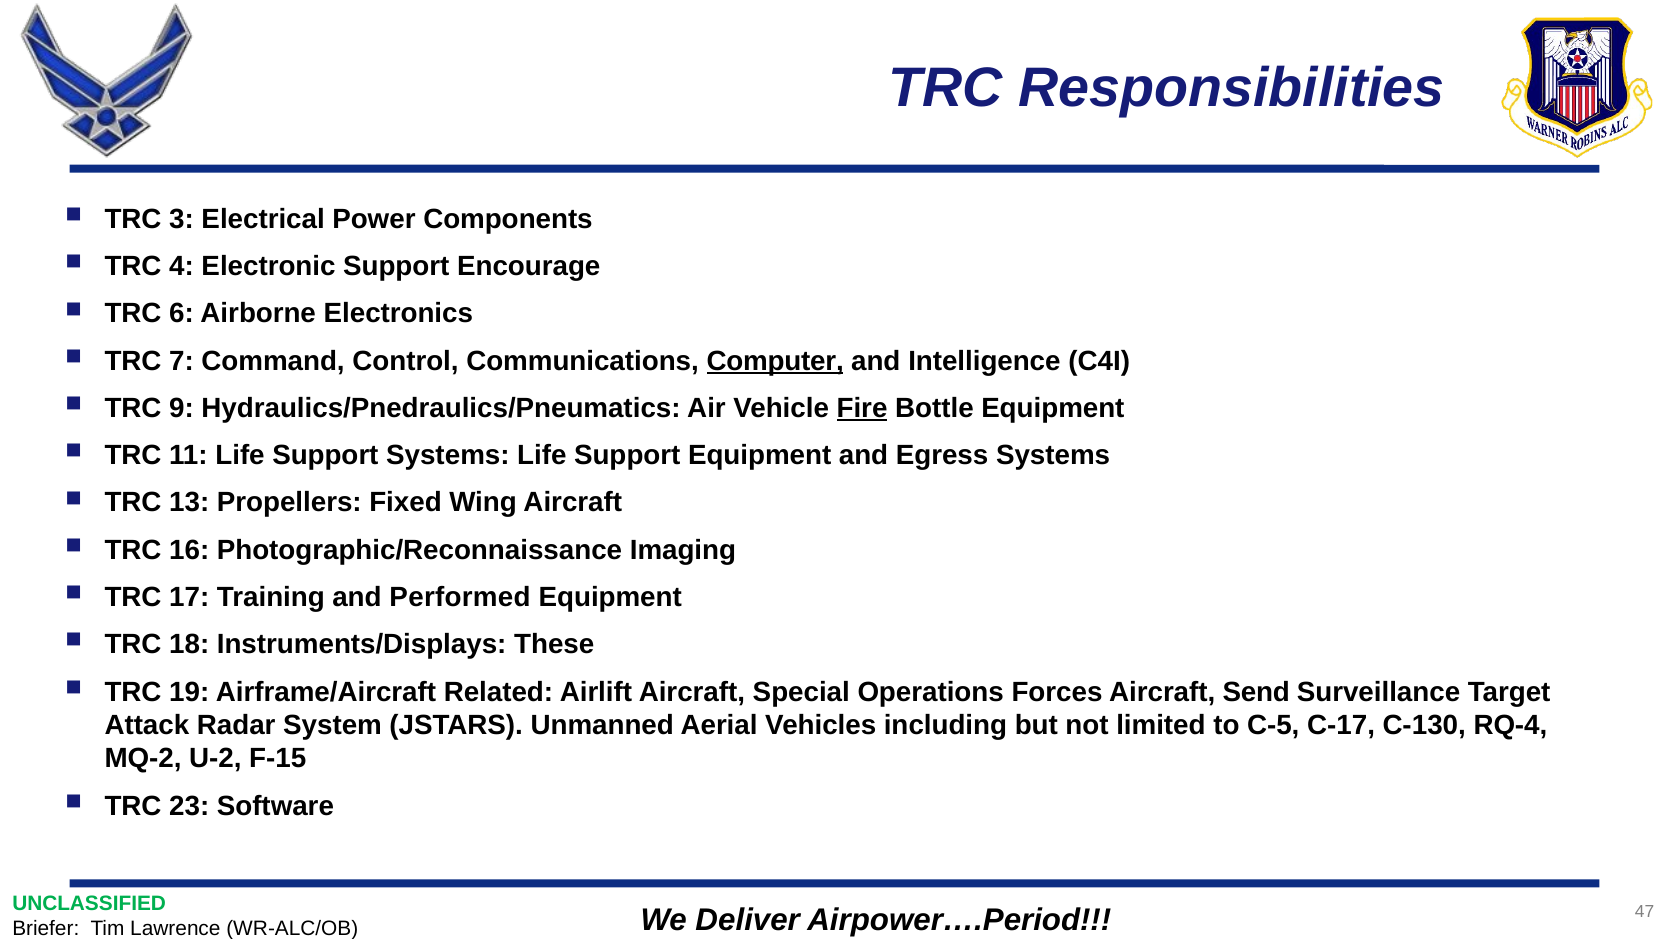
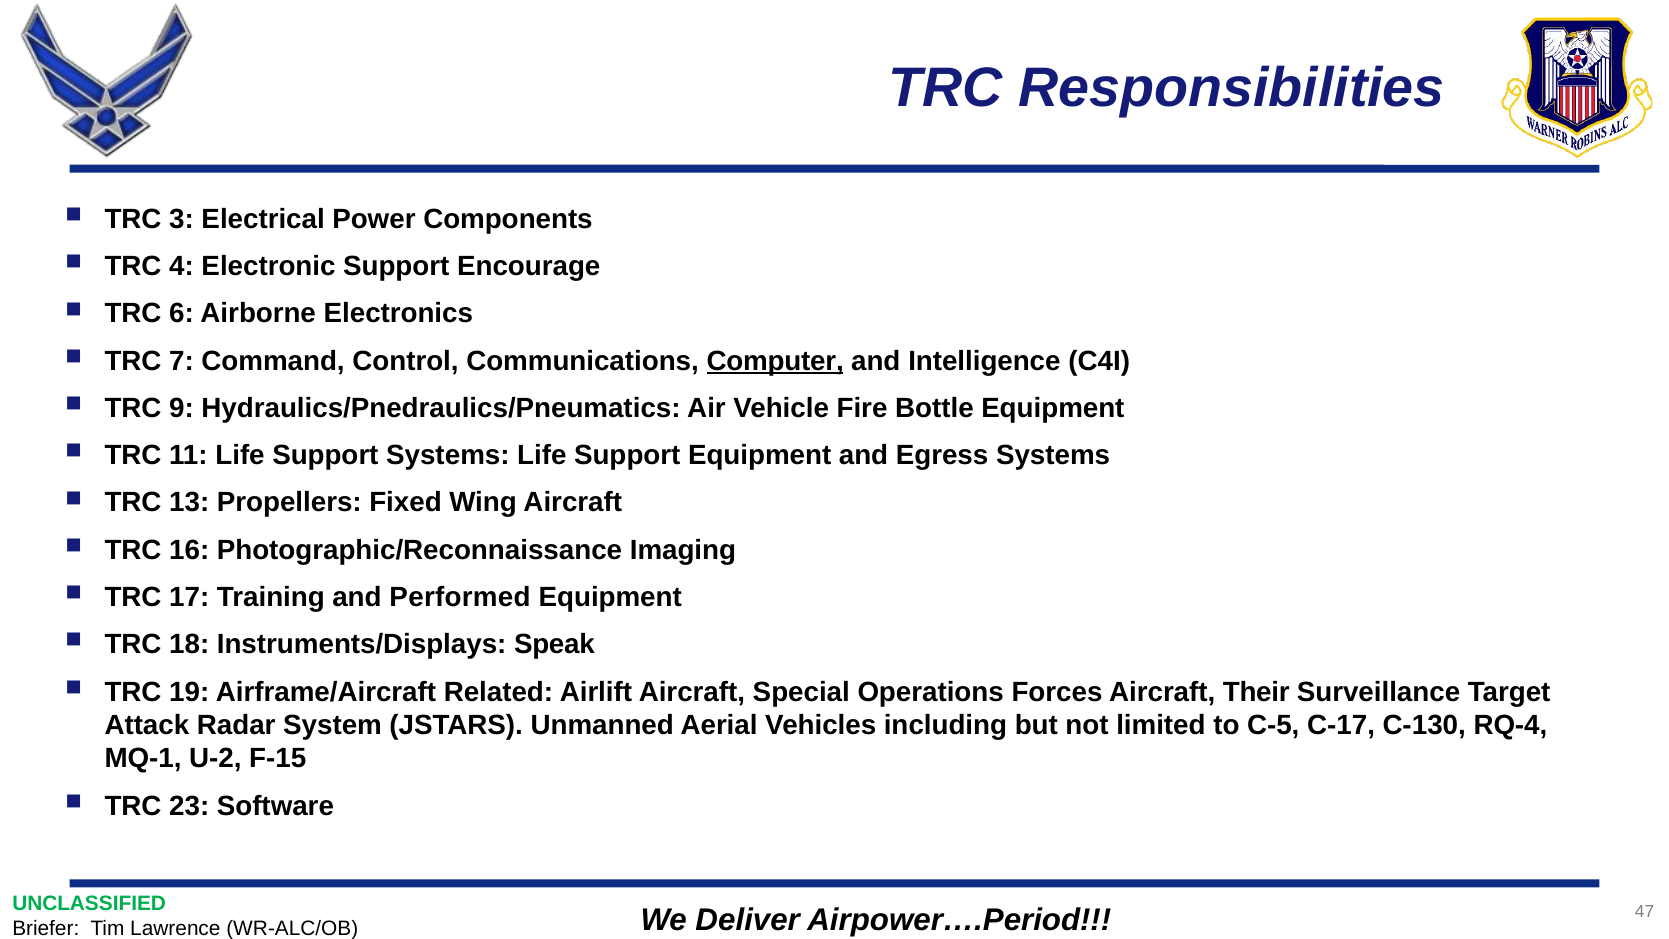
Fire underline: present -> none
These: These -> Speak
Send: Send -> Their
MQ-2: MQ-2 -> MQ-1
